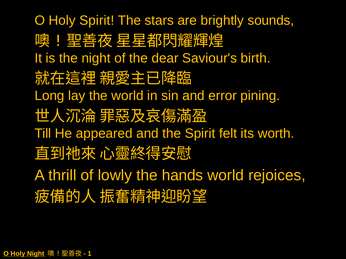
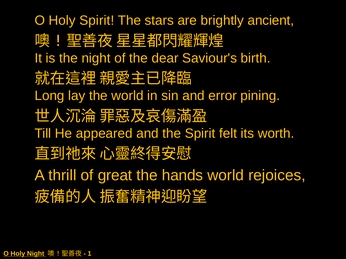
sounds: sounds -> ancient
lowly: lowly -> great
